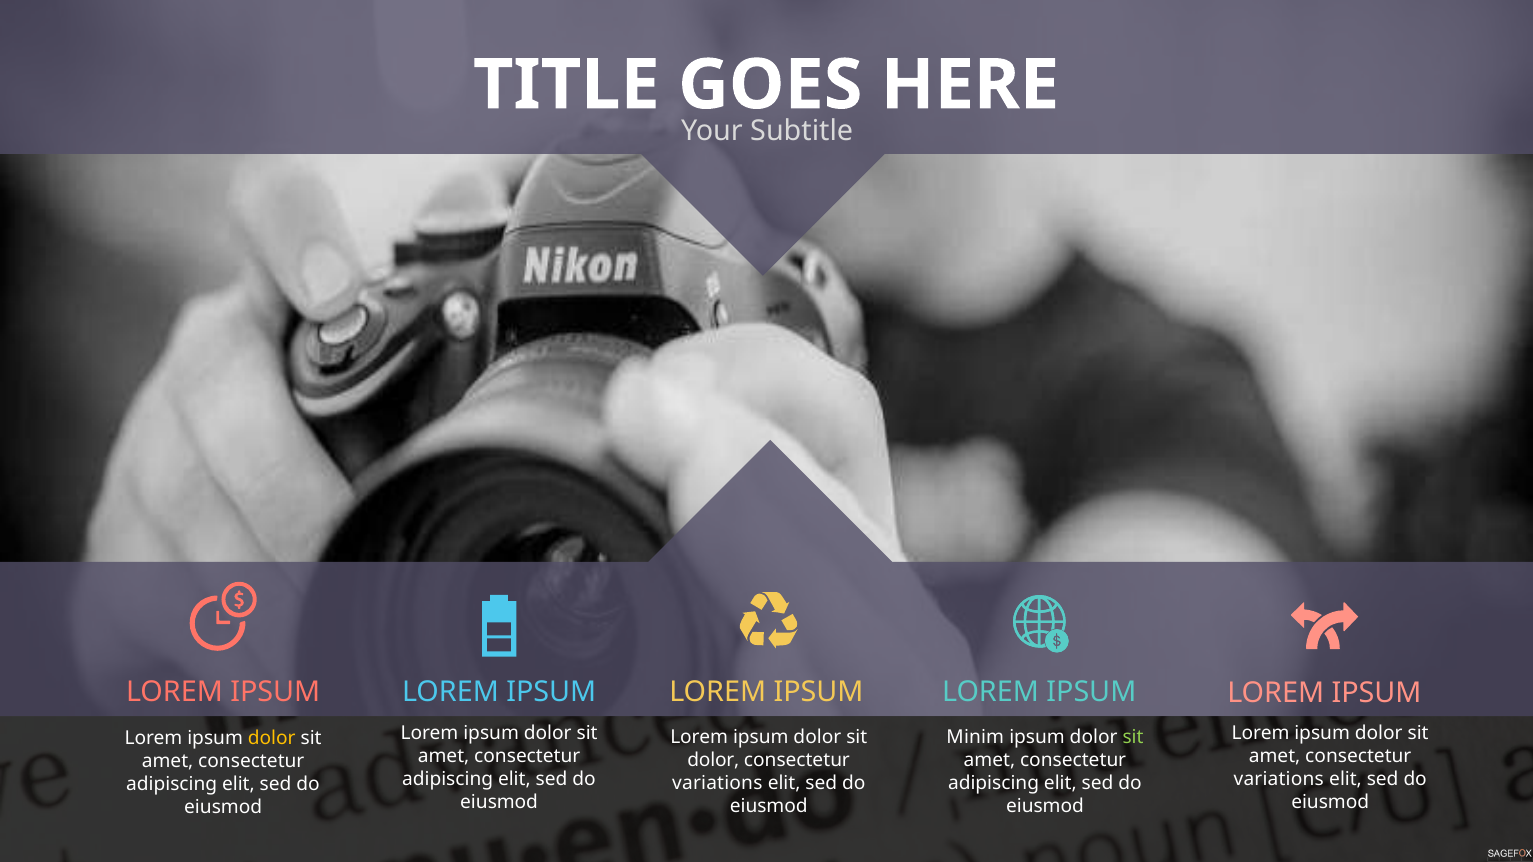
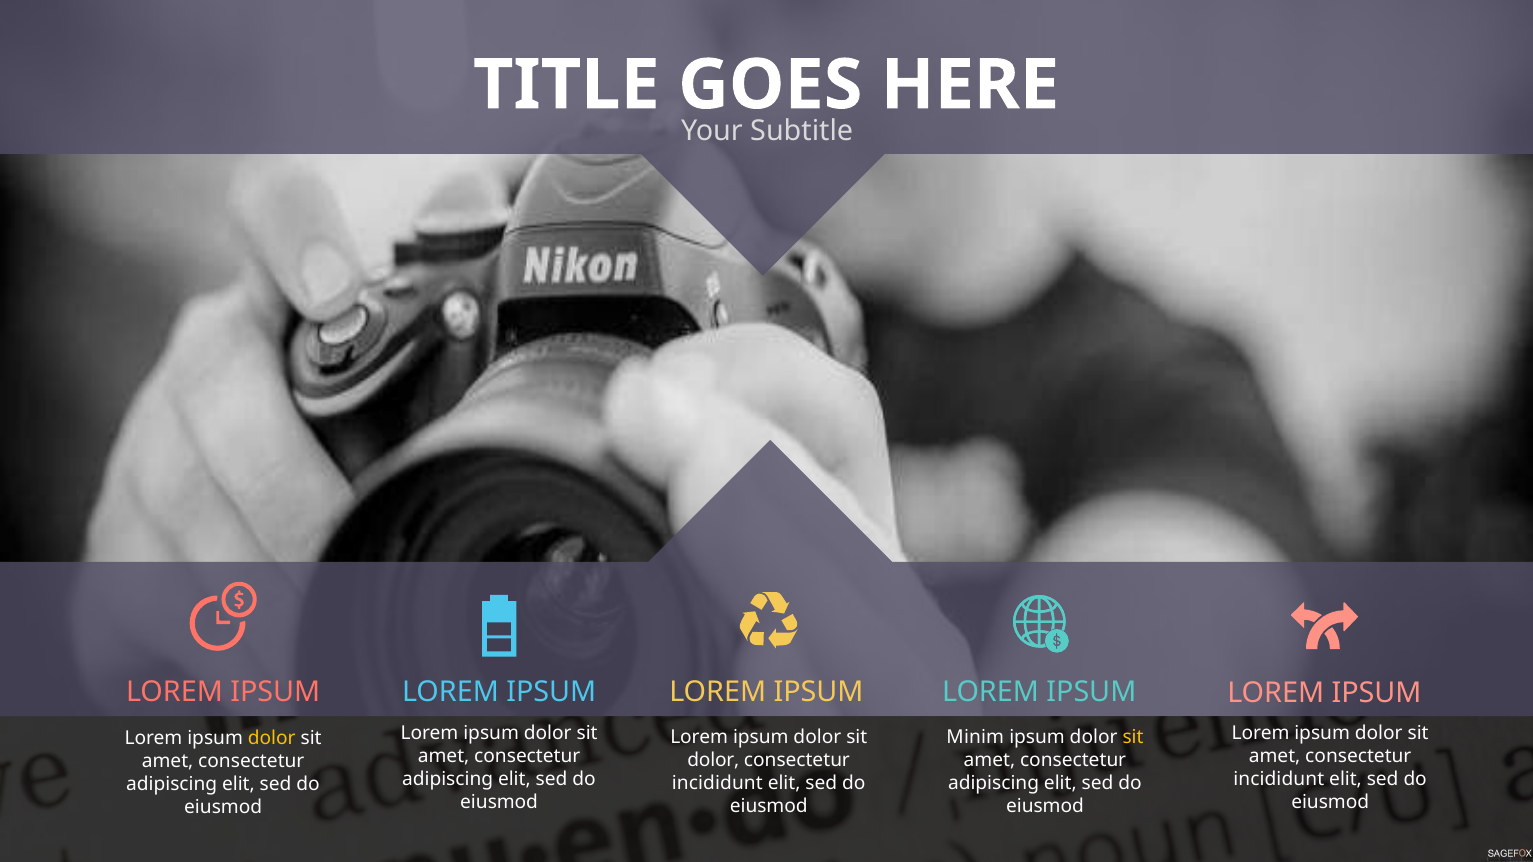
sit at (1133, 738) colour: light green -> yellow
variations at (1279, 779): variations -> incididunt
variations at (717, 784): variations -> incididunt
